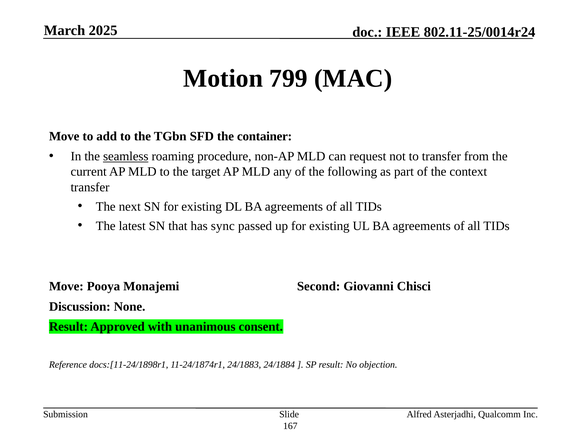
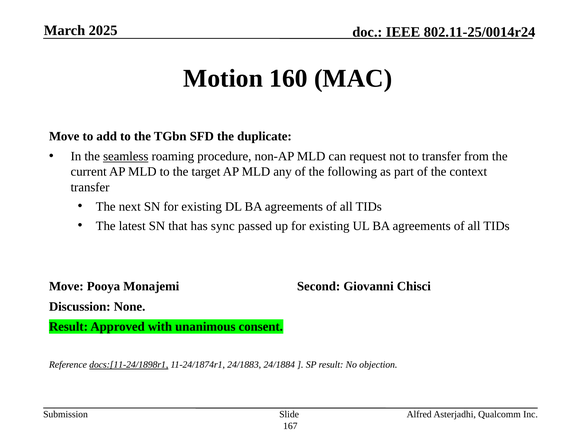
799: 799 -> 160
container: container -> duplicate
docs:[11-24/1898r1 underline: none -> present
